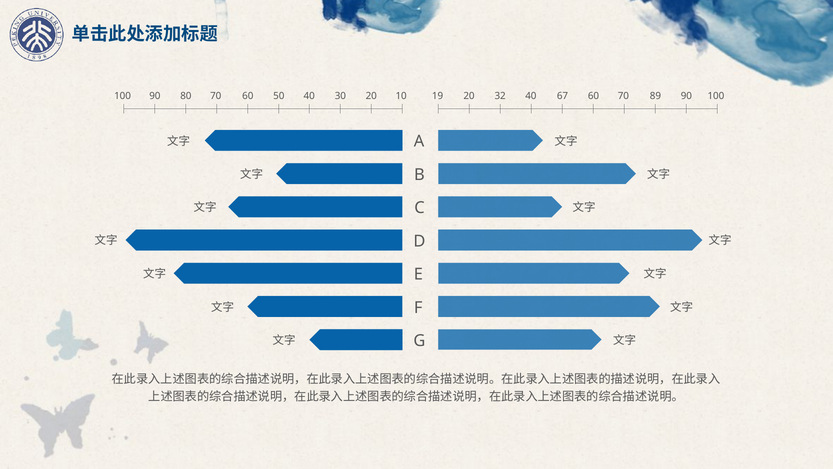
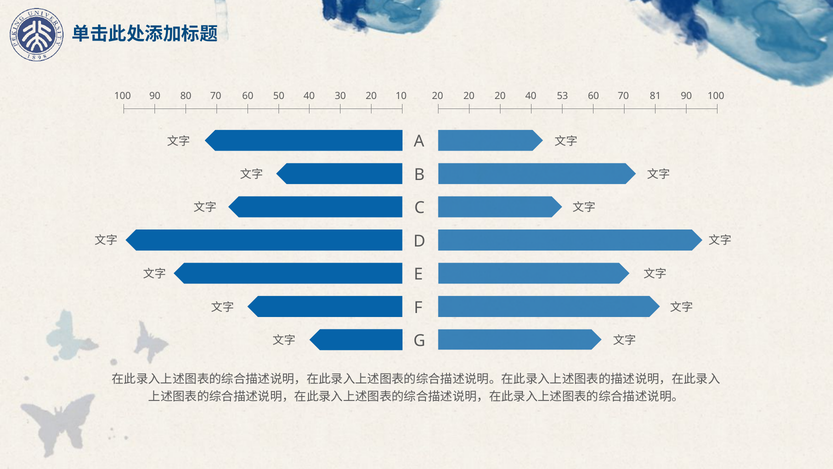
100 19: 19 -> 20
32 at (500, 96): 32 -> 20
67: 67 -> 53
89: 89 -> 81
